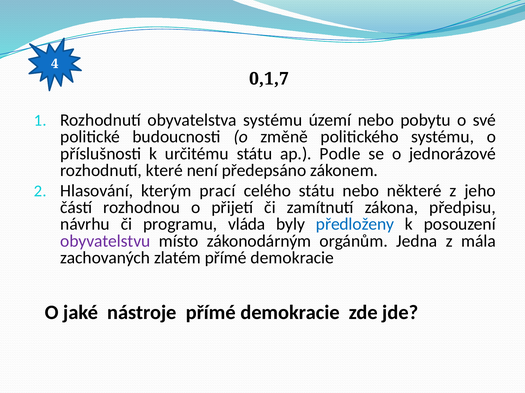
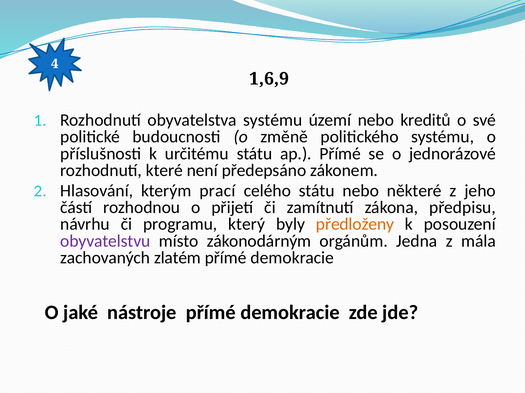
0,1,7: 0,1,7 -> 1,6,9
pobytu: pobytu -> kreditů
ap Podle: Podle -> Přímé
vláda: vláda -> který
předloženy colour: blue -> orange
